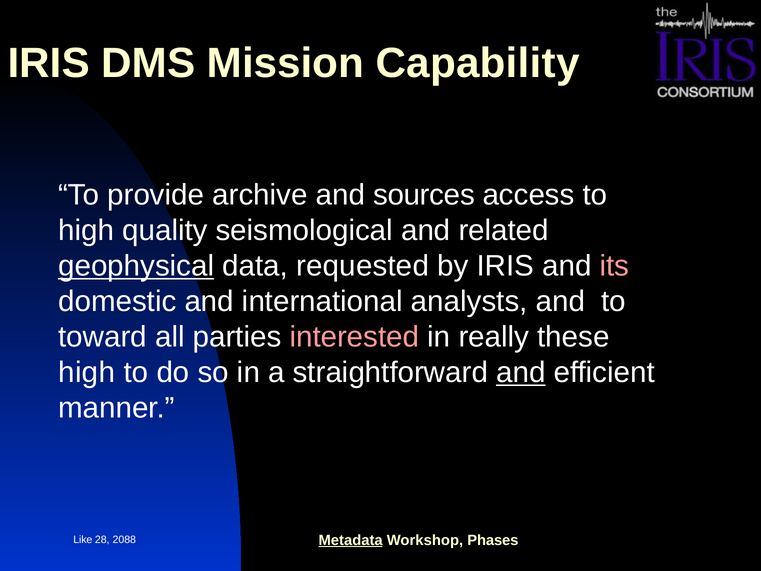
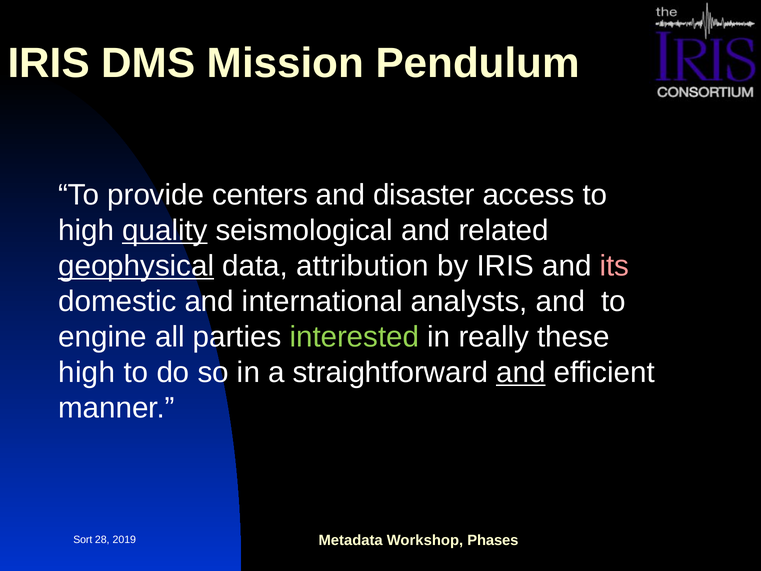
Capability: Capability -> Pendulum
archive: archive -> centers
sources: sources -> disaster
quality underline: none -> present
requested: requested -> attribution
toward: toward -> engine
interested colour: pink -> light green
Metadata underline: present -> none
Like: Like -> Sort
2088: 2088 -> 2019
